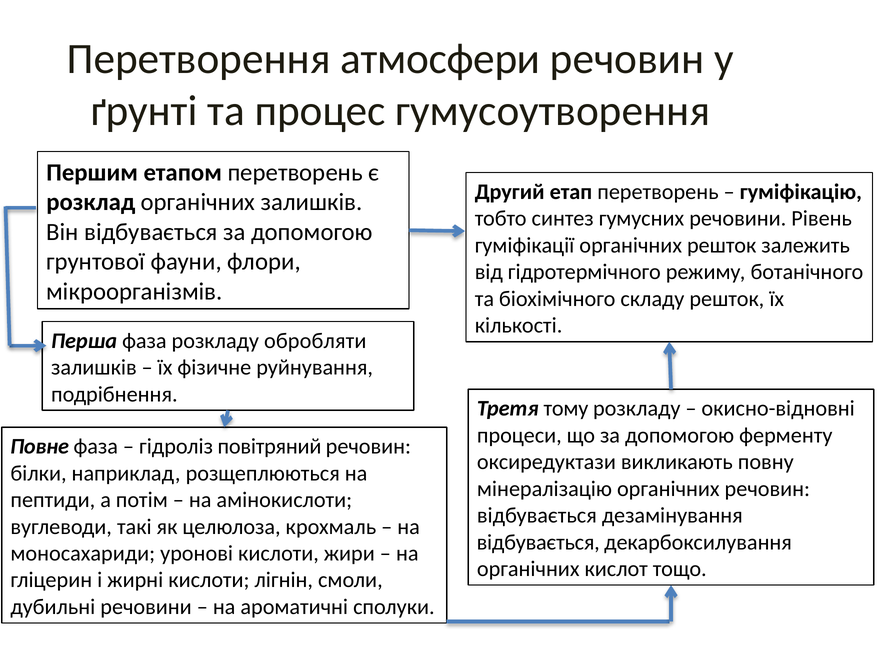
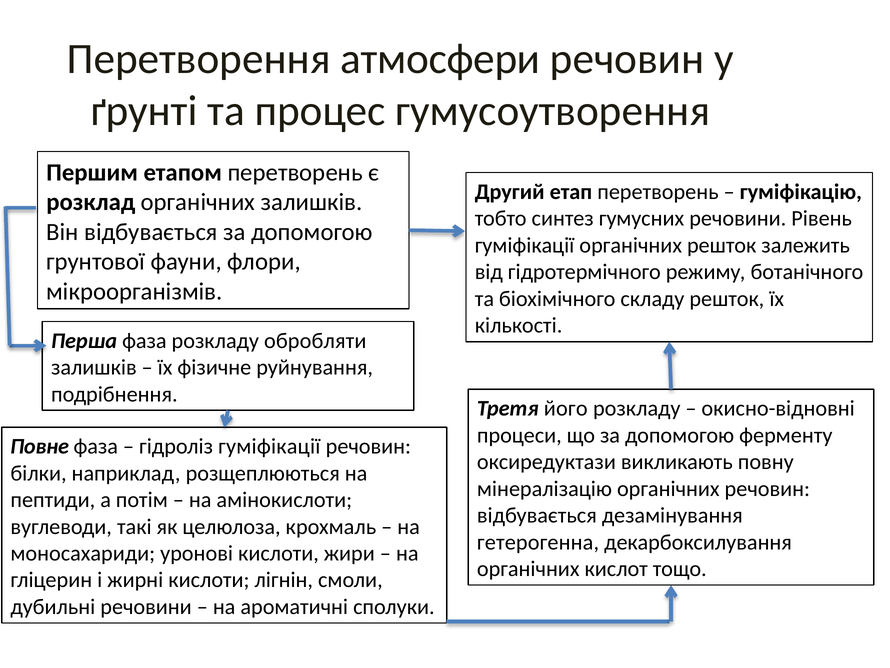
тому: тому -> його
гідроліз повітряний: повітряний -> гуміфікації
відбувається at (538, 542): відбувається -> гетерогенна
